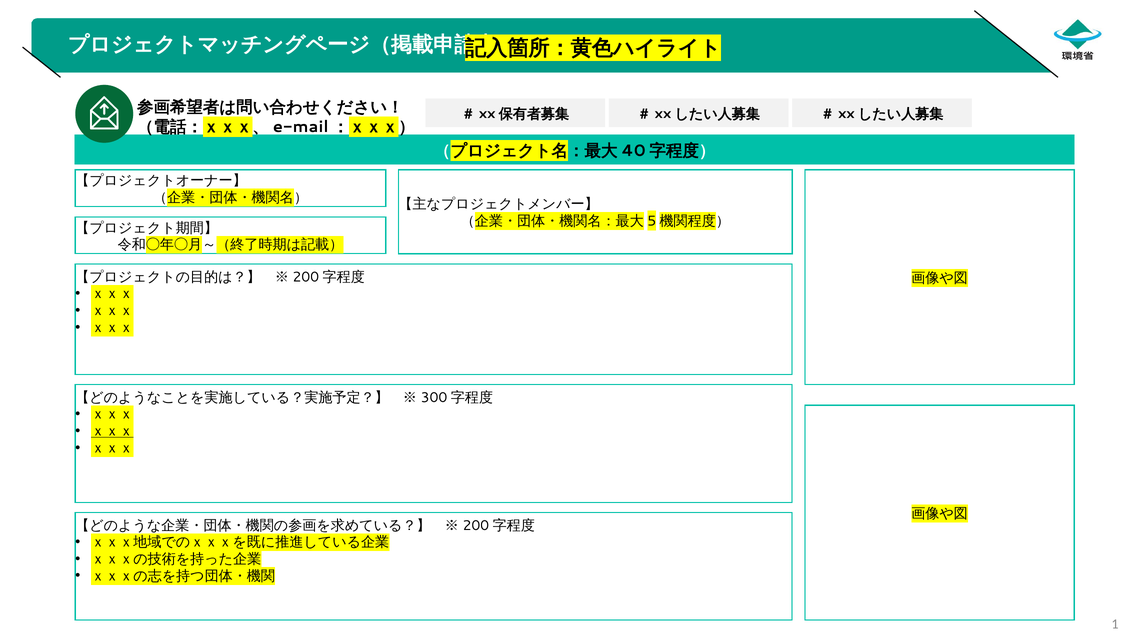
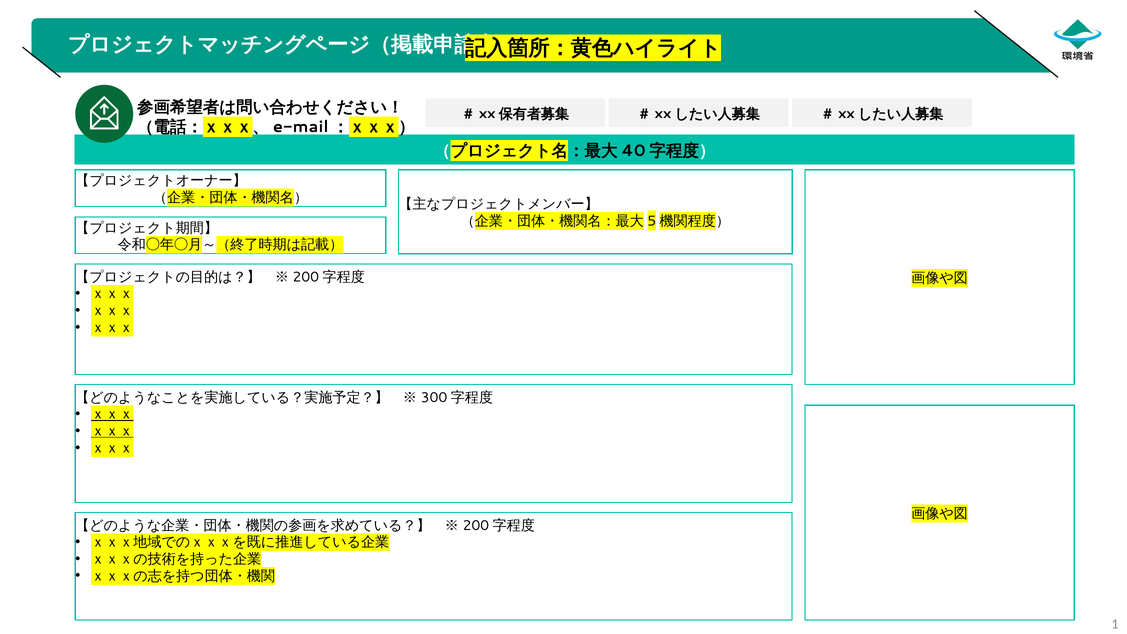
ｘｘｘ at (112, 414) underline: none -> present
